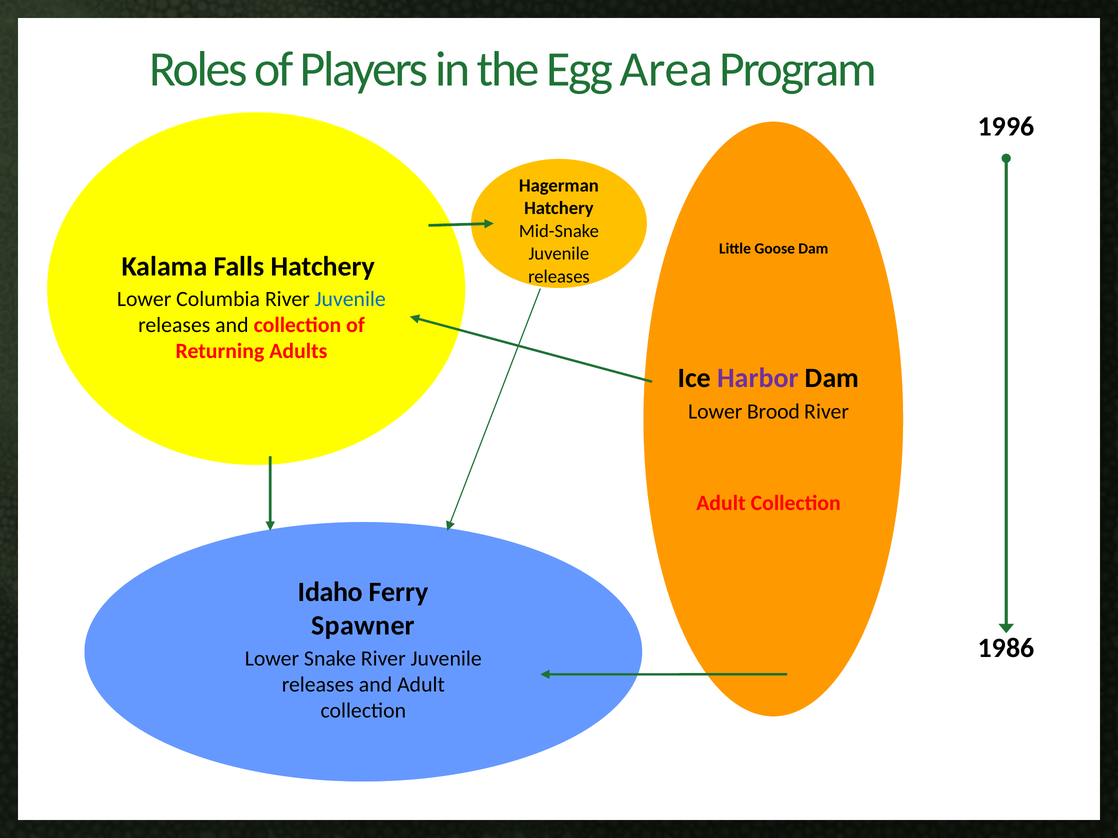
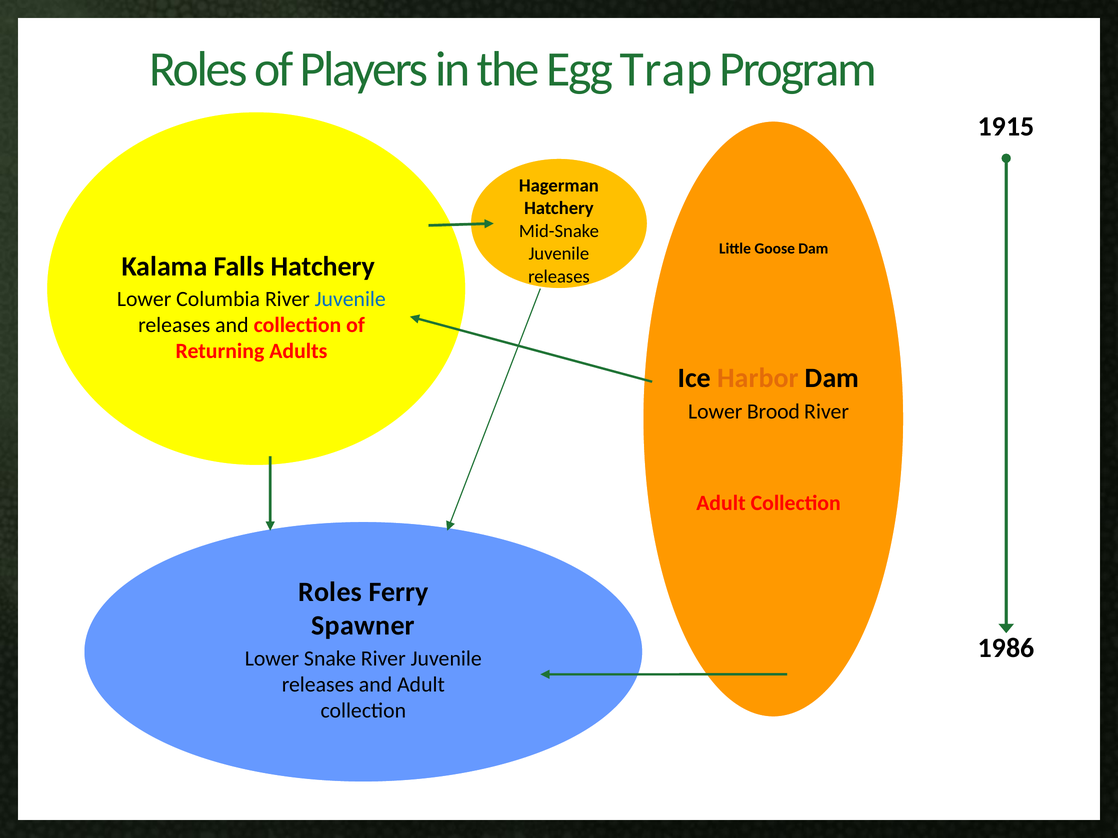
Area: Area -> Trap
1996: 1996 -> 1915
Harbor colour: purple -> orange
Idaho at (330, 593): Idaho -> Roles
